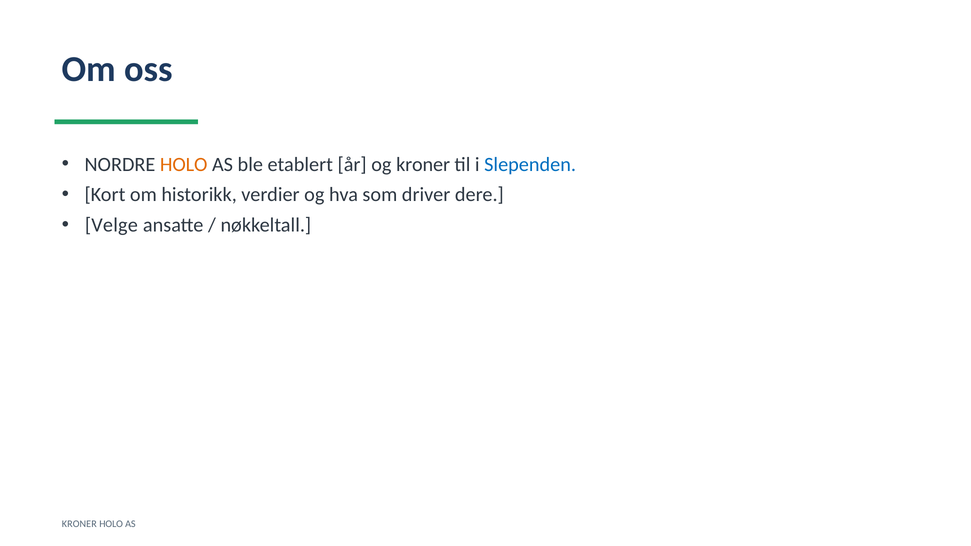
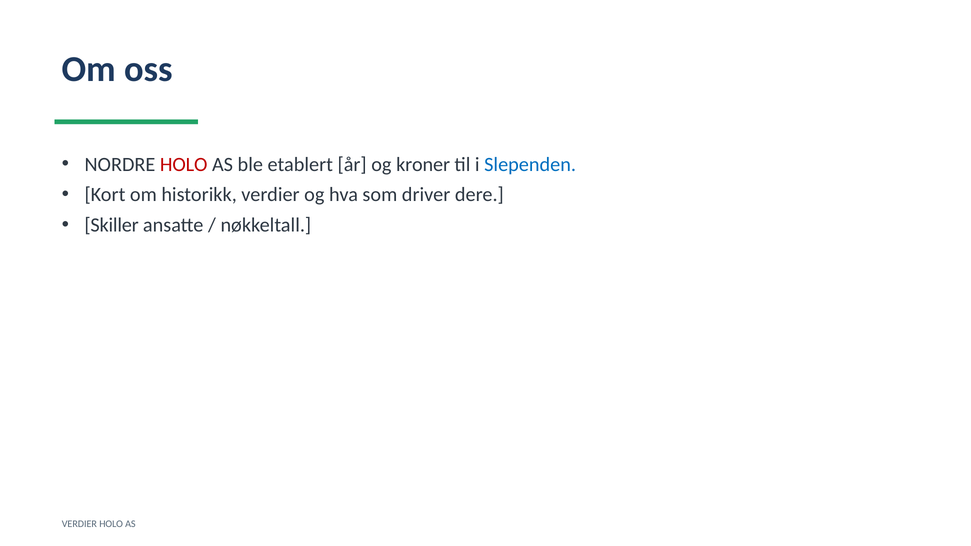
HOLO at (184, 164) colour: orange -> red
Velge: Velge -> Skiller
KRONER at (79, 524): KRONER -> VERDIER
